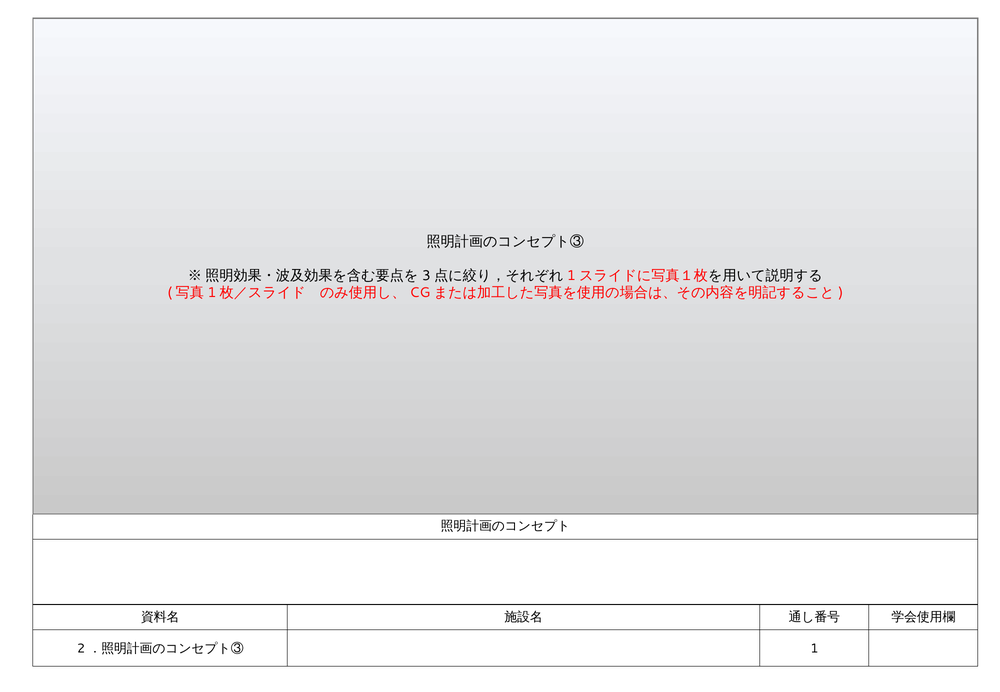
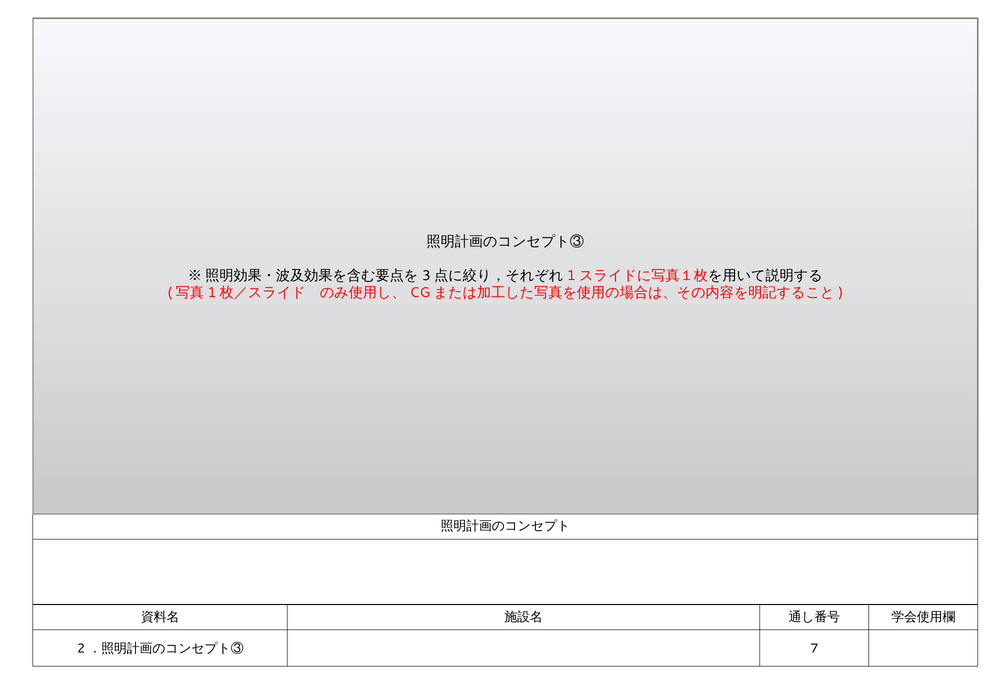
1: 1 -> 7
